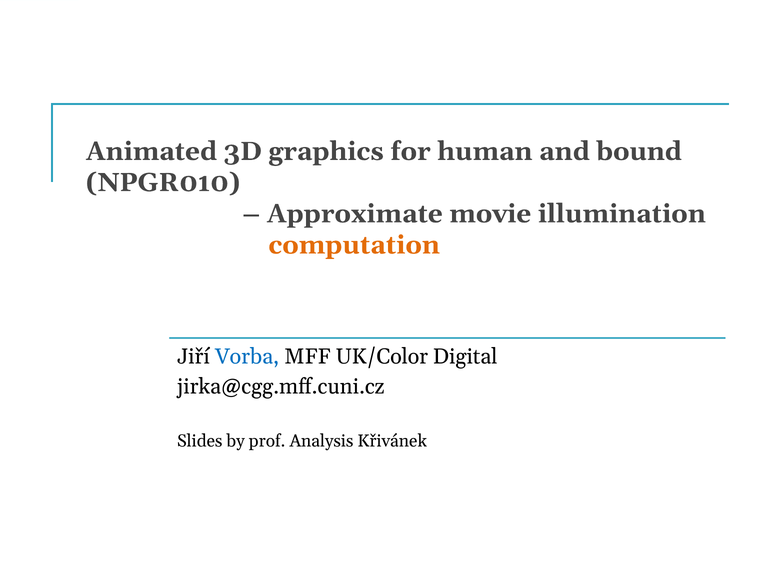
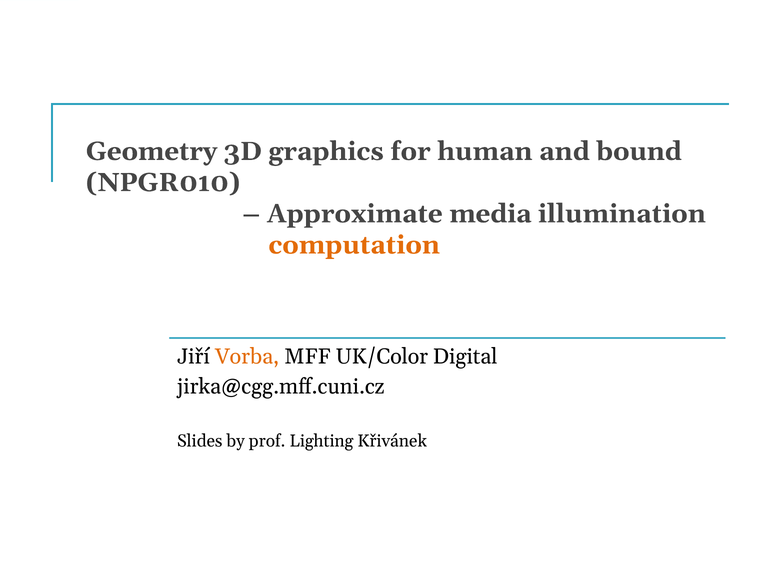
Animated: Animated -> Geometry
movie: movie -> media
Vorba colour: blue -> orange
Analysis: Analysis -> Lighting
